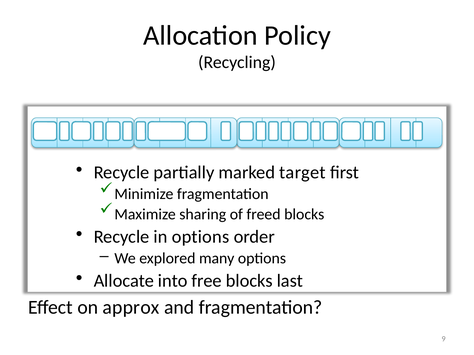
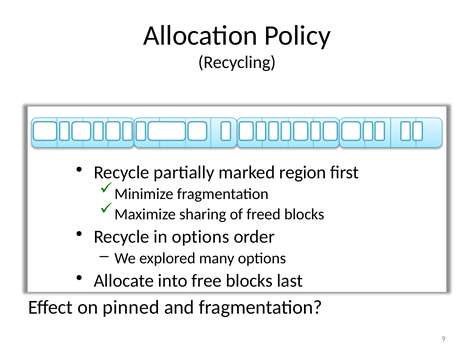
target: target -> region
approx: approx -> pinned
